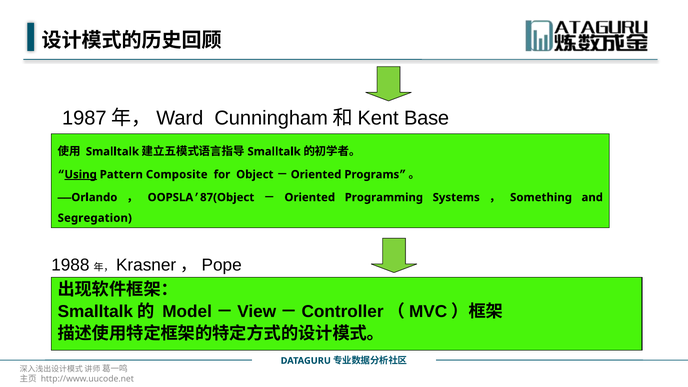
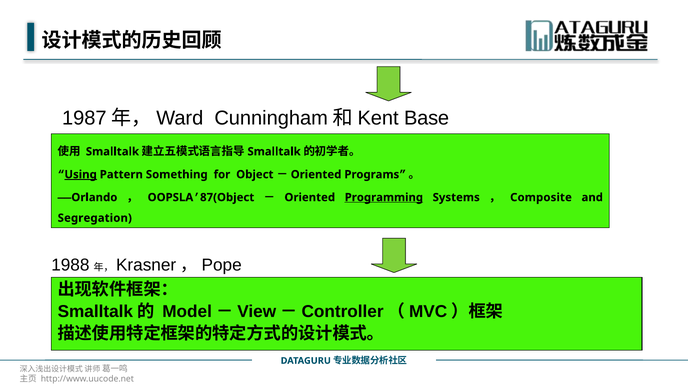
Composite: Composite -> Something
Programming underline: none -> present
Something: Something -> Composite
